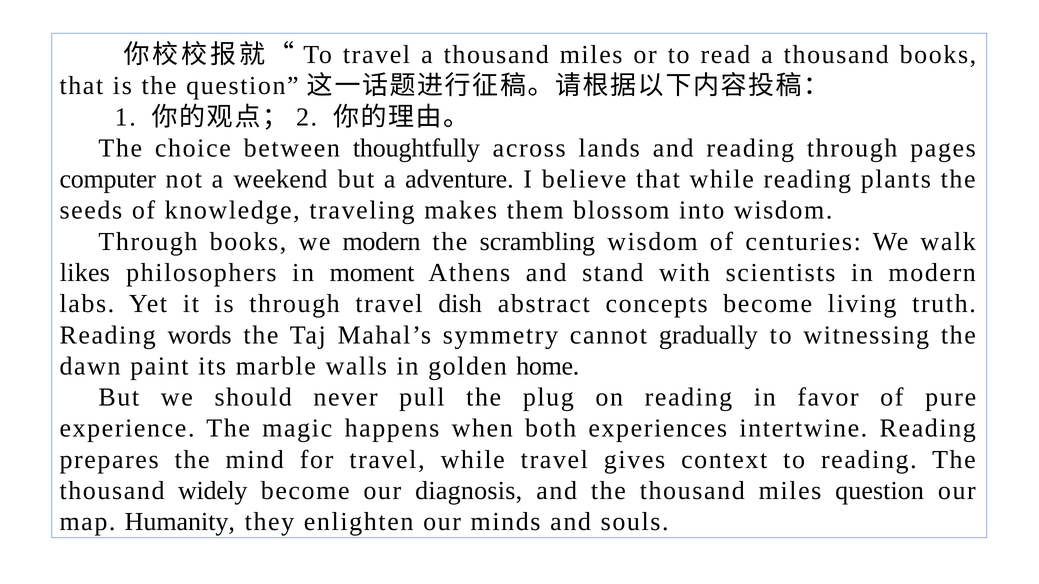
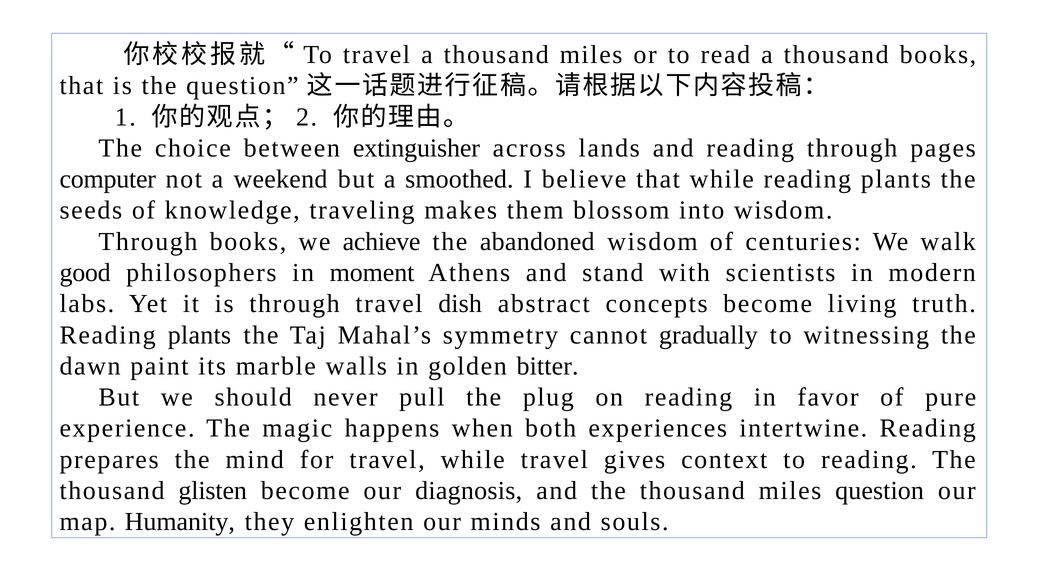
thoughtfully: thoughtfully -> extinguisher
adventure: adventure -> smoothed
we modern: modern -> achieve
scrambling: scrambling -> abandoned
likes: likes -> good
words at (200, 335): words -> plants
home: home -> bitter
widely: widely -> glisten
